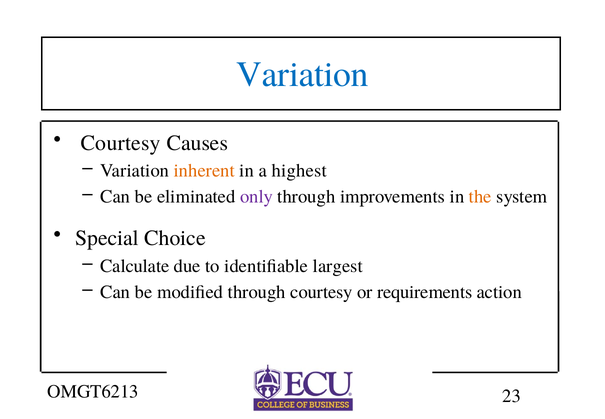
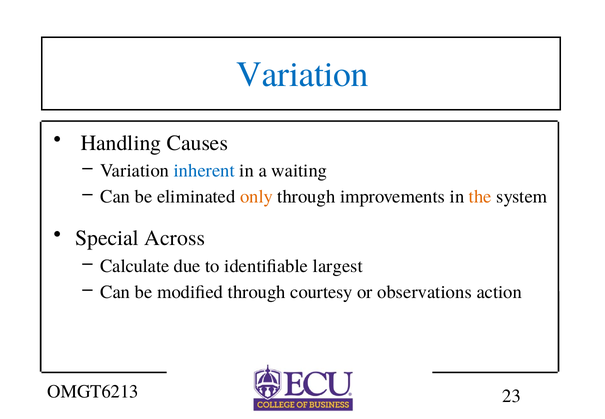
Courtesy at (121, 143): Courtesy -> Handling
inherent colour: orange -> blue
highest: highest -> waiting
only colour: purple -> orange
Choice: Choice -> Across
requirements: requirements -> observations
